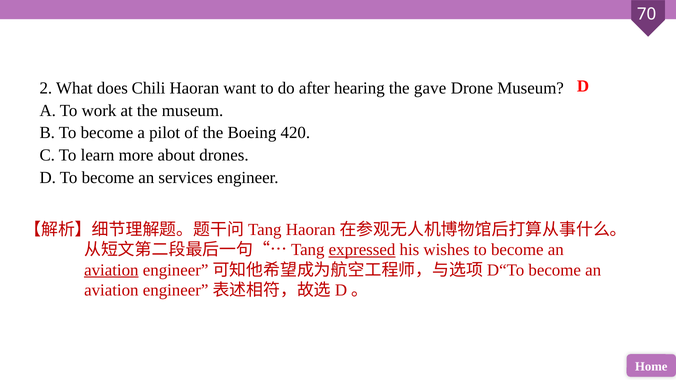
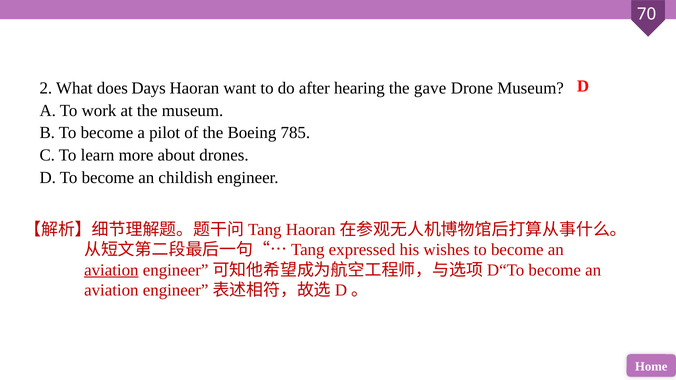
Chili: Chili -> Days
420: 420 -> 785
services: services -> childish
expressed underline: present -> none
